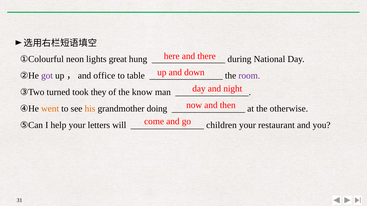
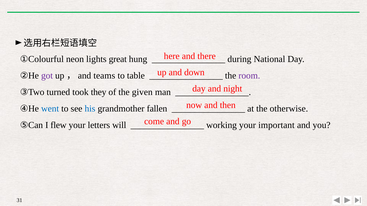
office: office -> teams
know: know -> given
went colour: orange -> blue
his colour: orange -> blue
doing: doing -> fallen
help: help -> flew
children: children -> working
restaurant: restaurant -> important
